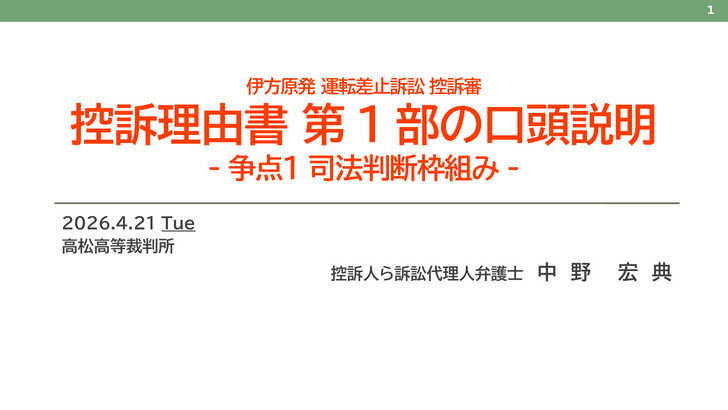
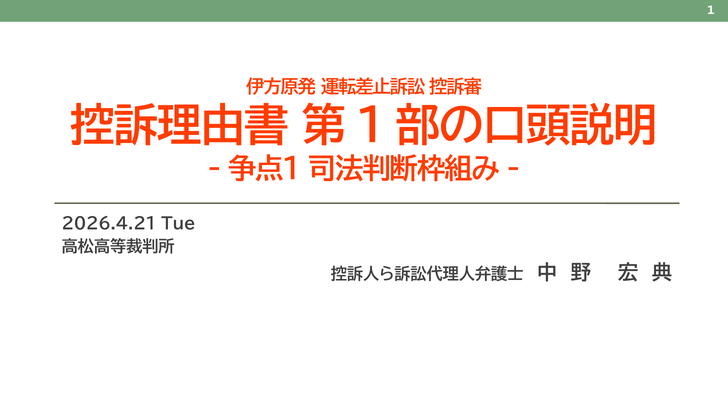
Tue underline: present -> none
